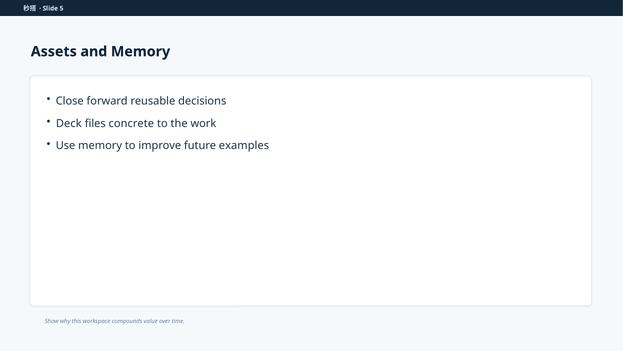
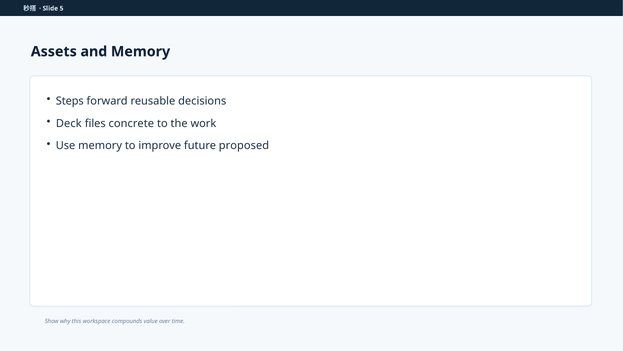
Close: Close -> Steps
examples: examples -> proposed
